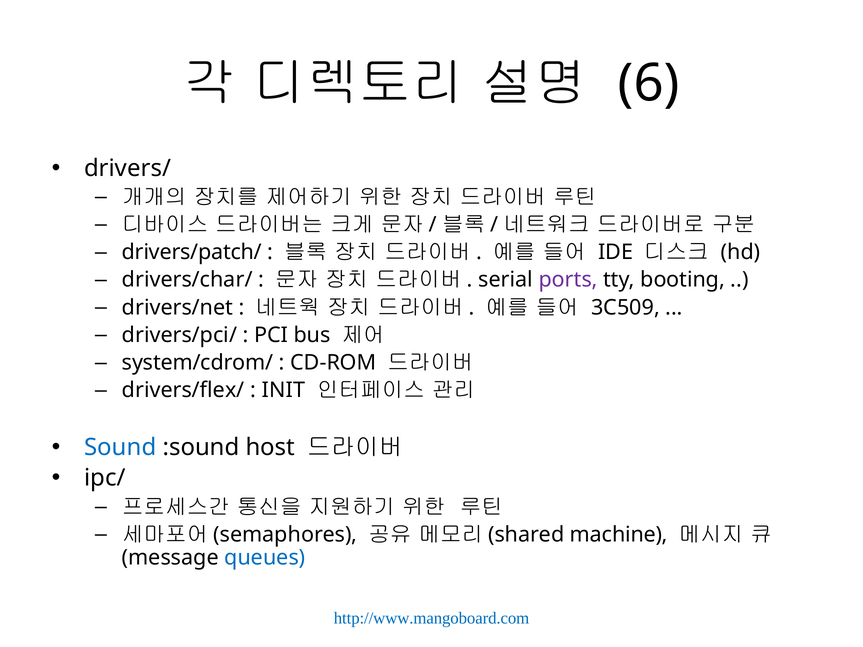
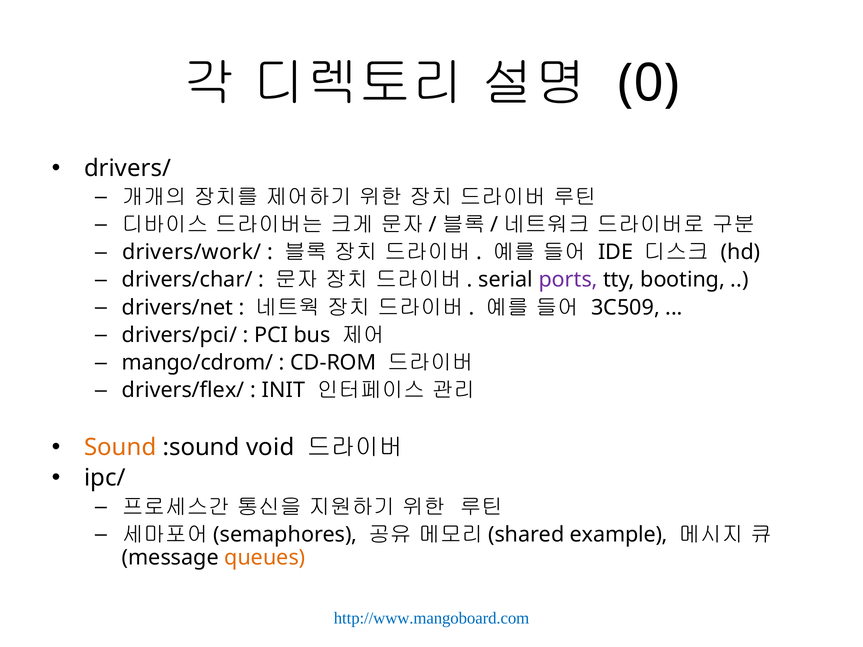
6: 6 -> 0
drivers/patch/: drivers/patch/ -> drivers/work/
system/cdrom/: system/cdrom/ -> mango/cdrom/
Sound colour: blue -> orange
host: host -> void
machine: machine -> example
queues colour: blue -> orange
